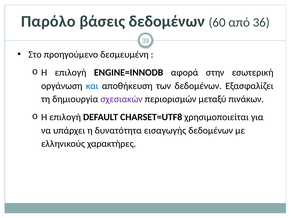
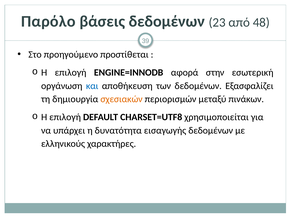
60: 60 -> 23
36: 36 -> 48
δεσμευμένη: δεσμευμένη -> προστίθεται
σχεσιακών colour: purple -> orange
